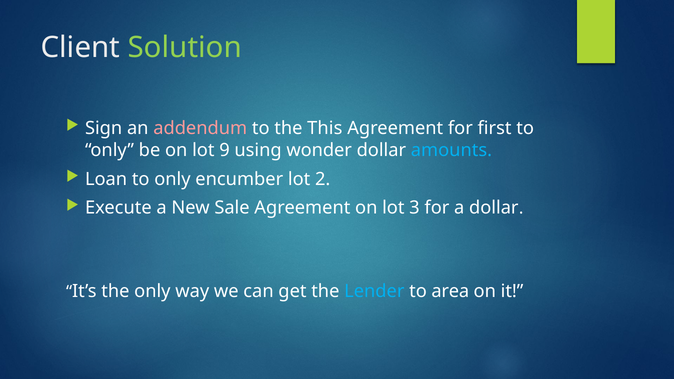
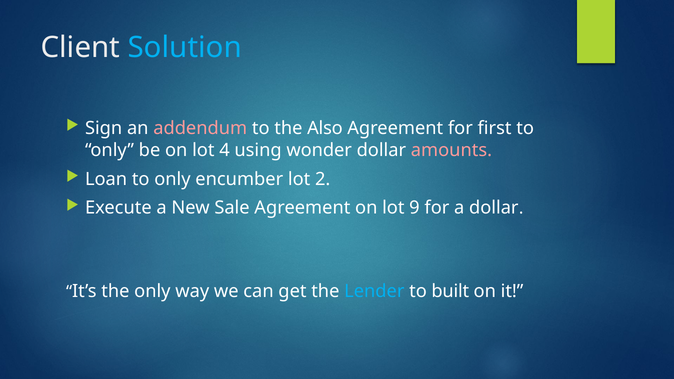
Solution colour: light green -> light blue
This: This -> Also
9: 9 -> 4
amounts colour: light blue -> pink
3: 3 -> 9
area: area -> built
